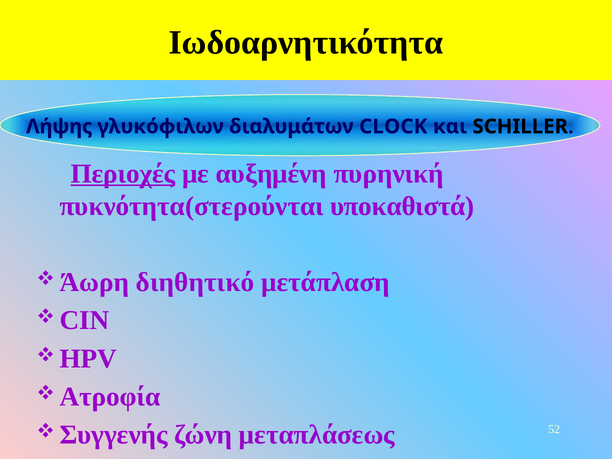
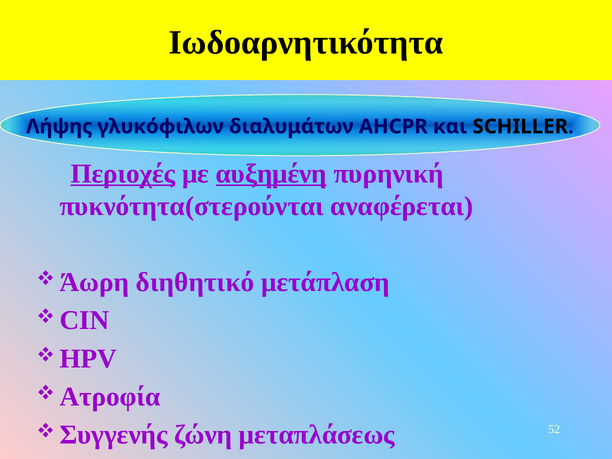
CLOCK: CLOCK -> AHCPR
αυξημένη underline: none -> present
υποκαθιστά: υποκαθιστά -> αναφέρεται
